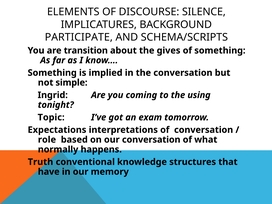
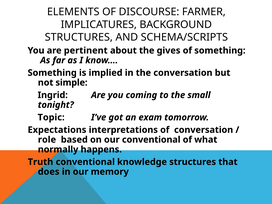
SILENCE: SILENCE -> FARMER
PARTICIPATE at (79, 37): PARTICIPATE -> STRUCTURES
transition: transition -> pertinent
using: using -> small
our conversation: conversation -> conventional
have: have -> does
